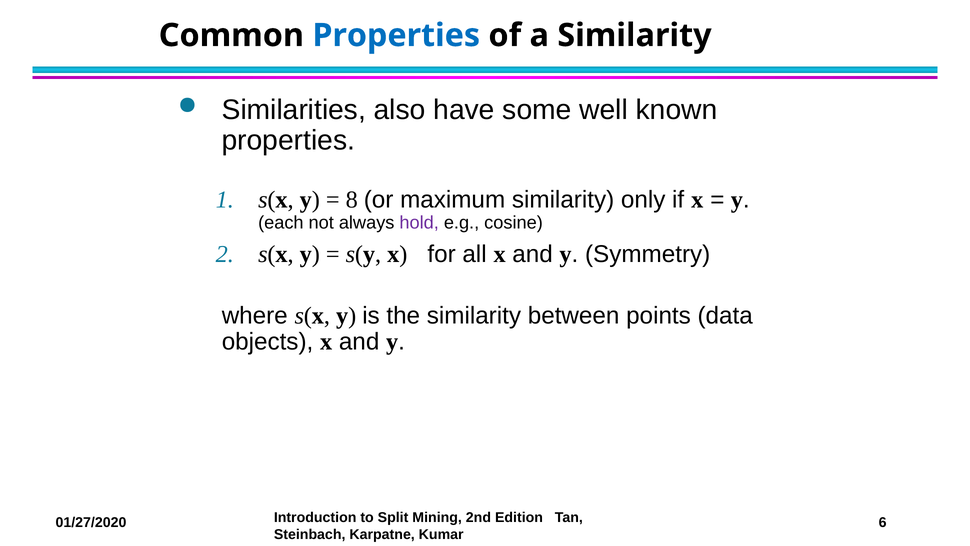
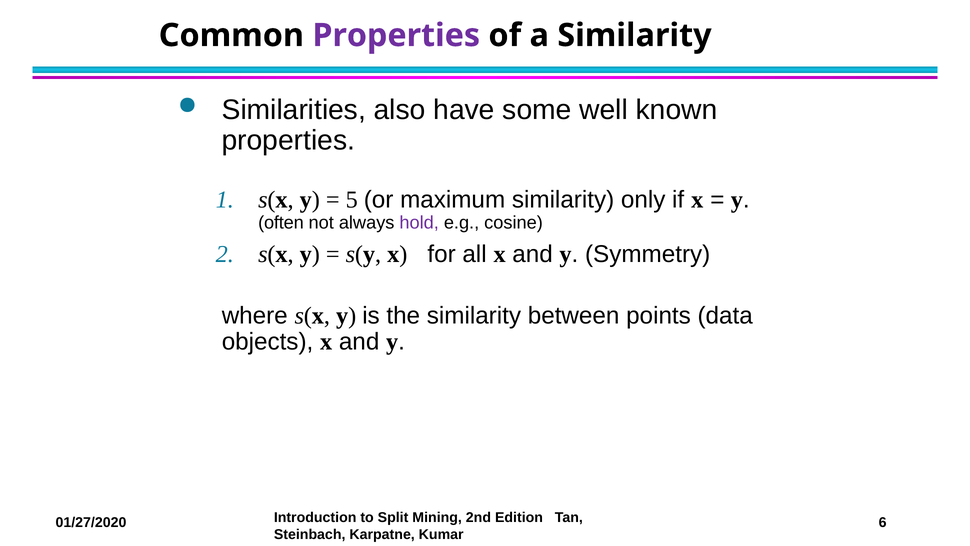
Properties at (396, 35) colour: blue -> purple
8: 8 -> 5
each: each -> often
